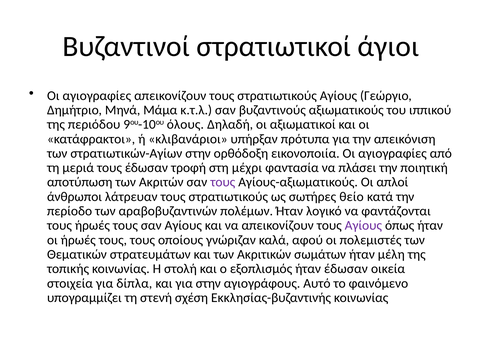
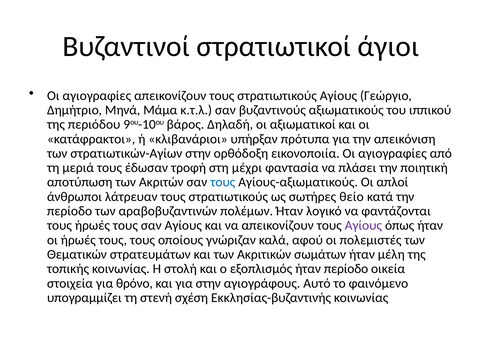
όλους: όλους -> βάρος
τους at (223, 182) colour: purple -> blue
ήταν έδωσαν: έδωσαν -> περίοδο
δίπλα: δίπλα -> θρόνο
